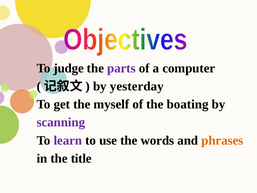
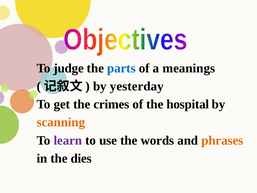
parts colour: purple -> blue
computer: computer -> meanings
myself: myself -> crimes
boating: boating -> hospital
scanning colour: purple -> orange
title: title -> dies
